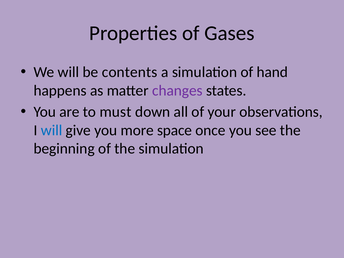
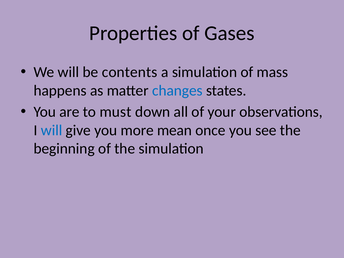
hand: hand -> mass
changes colour: purple -> blue
space: space -> mean
